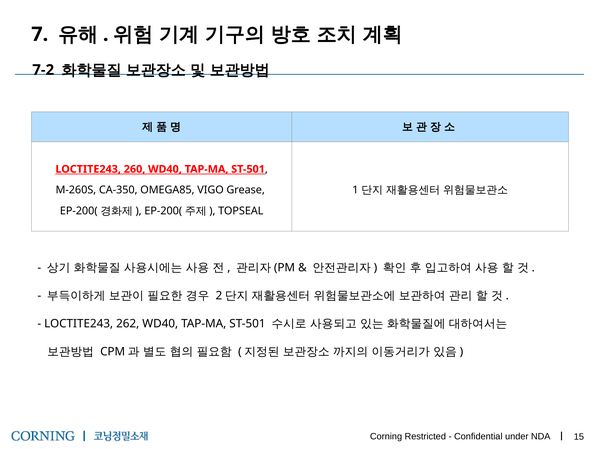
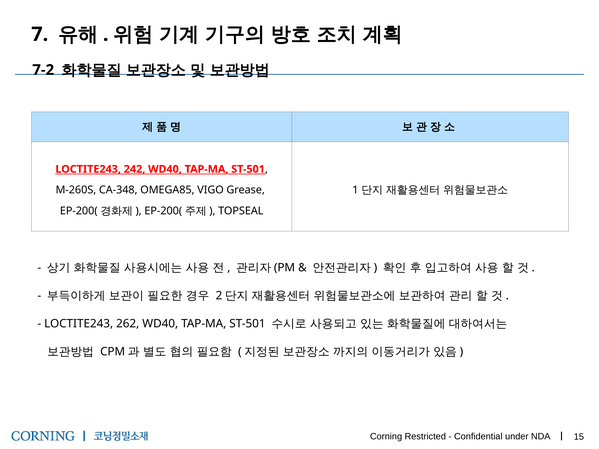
260: 260 -> 242
CA-350: CA-350 -> CA-348
